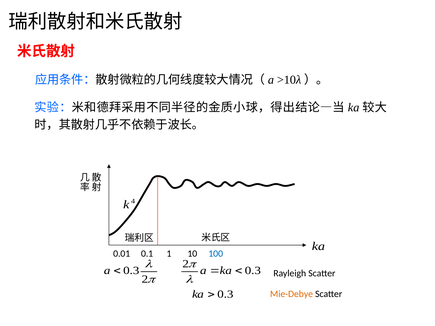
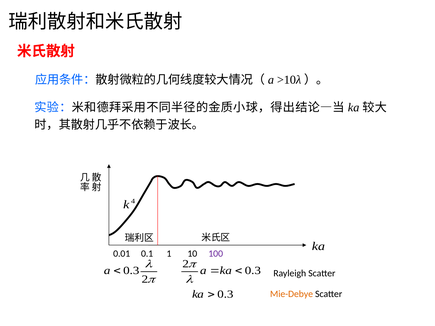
100 colour: blue -> purple
